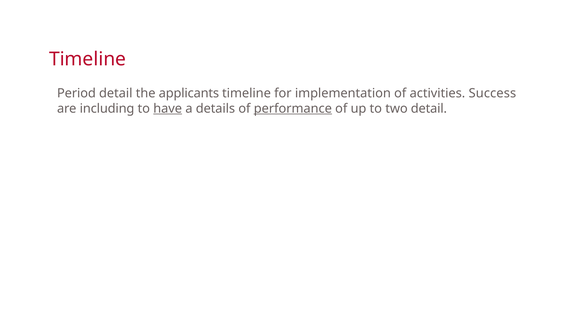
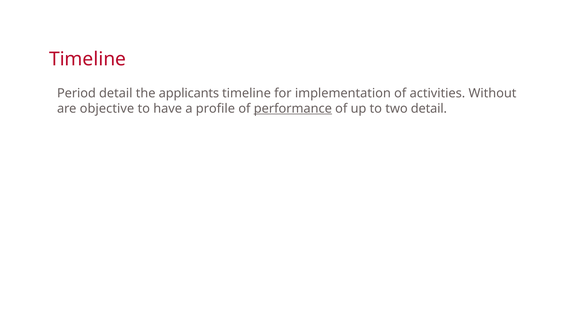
Success: Success -> Without
including: including -> objective
have underline: present -> none
details: details -> profile
